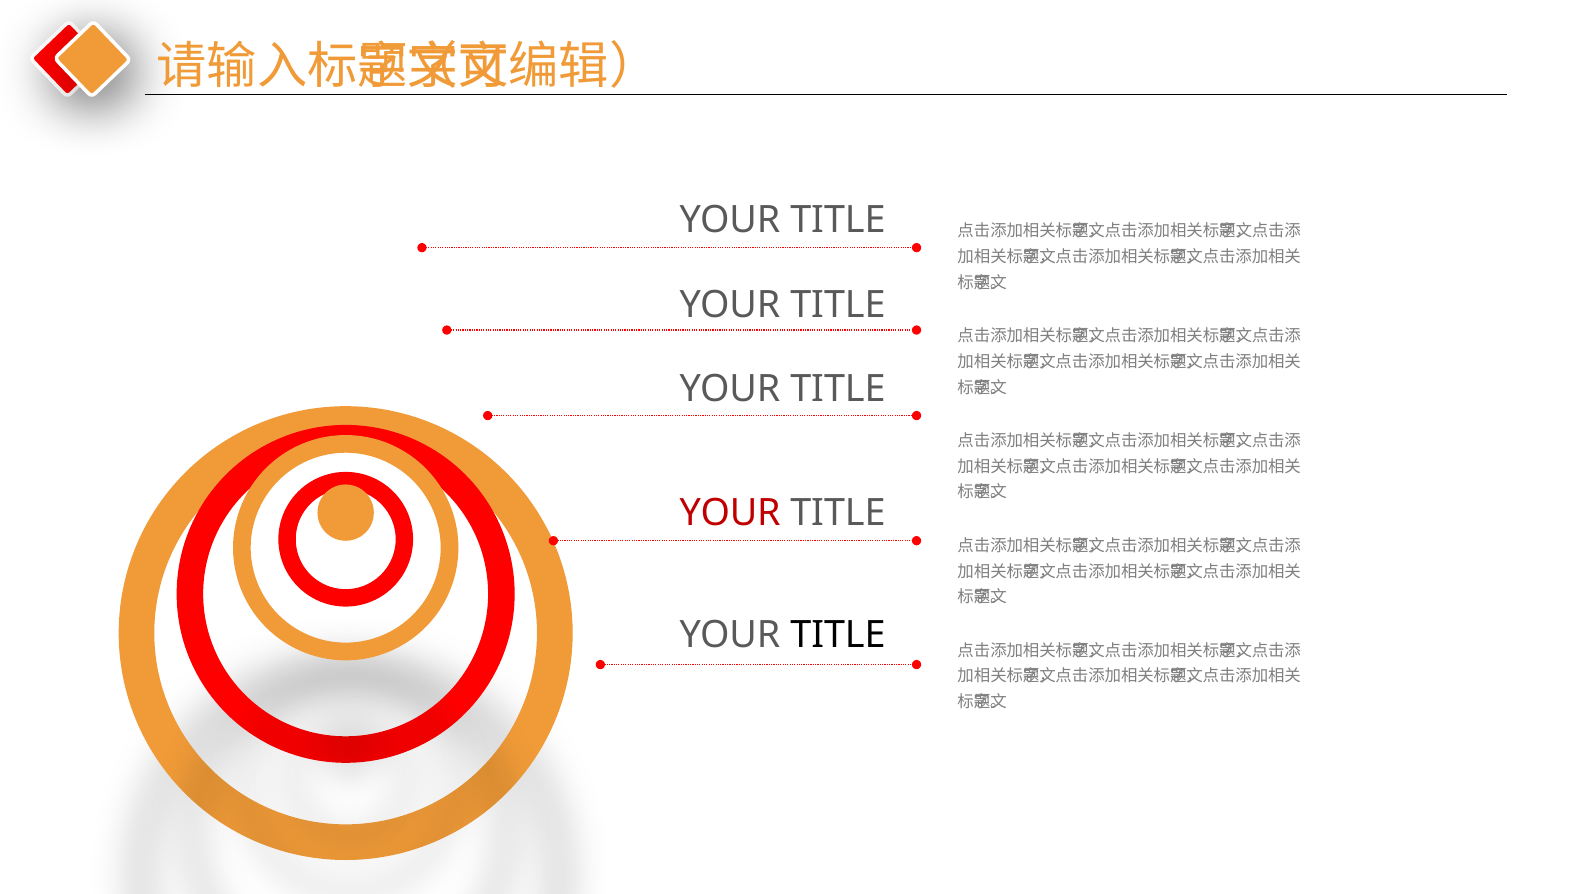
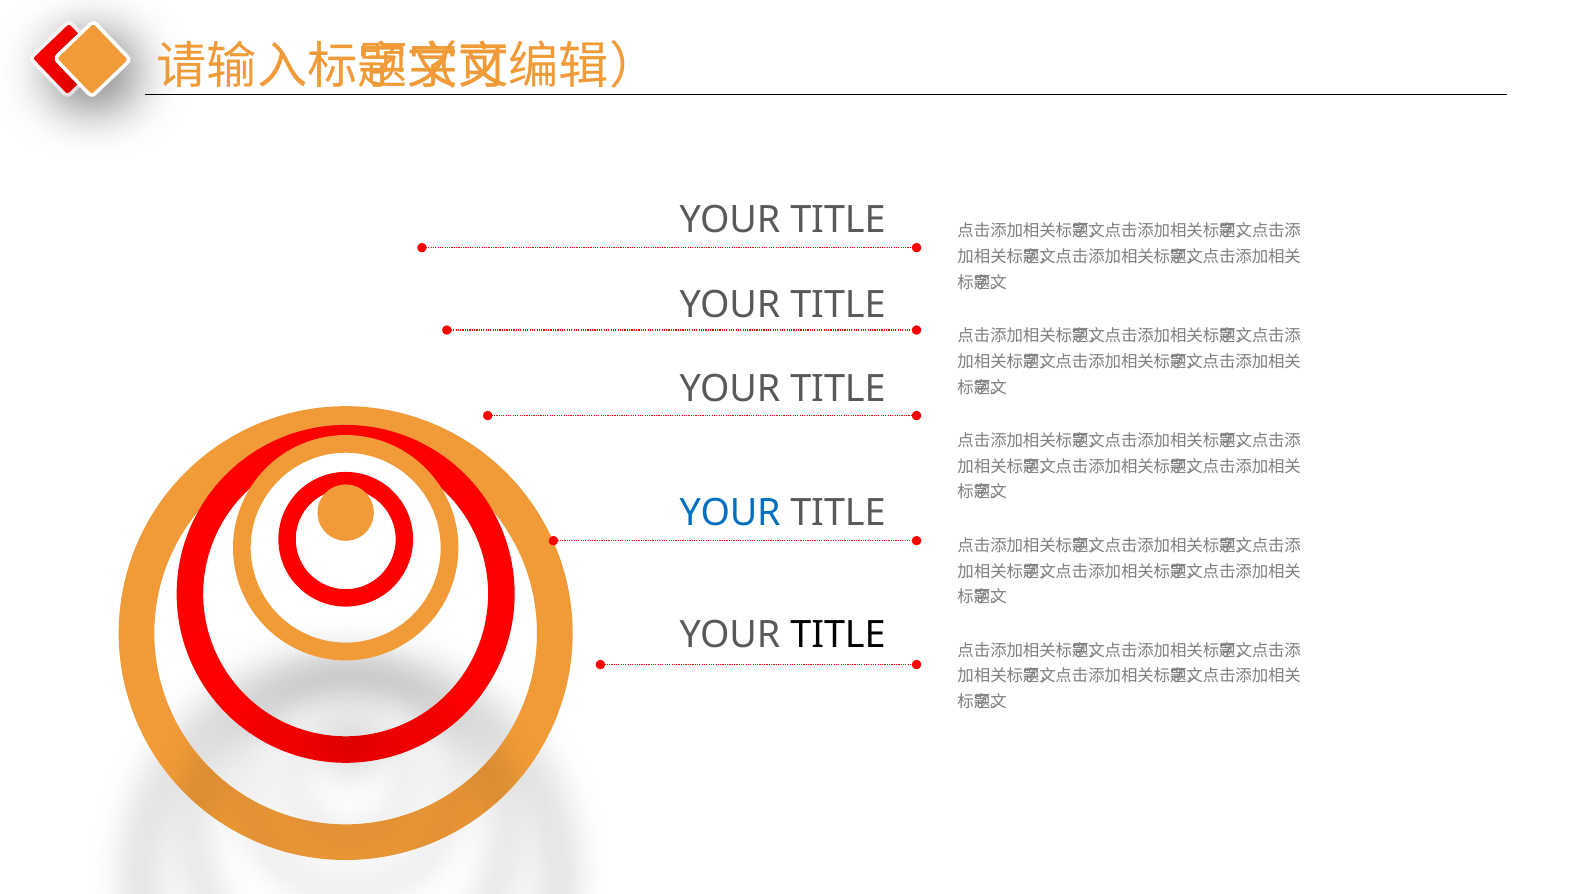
YOUR at (730, 513) colour: red -> blue
